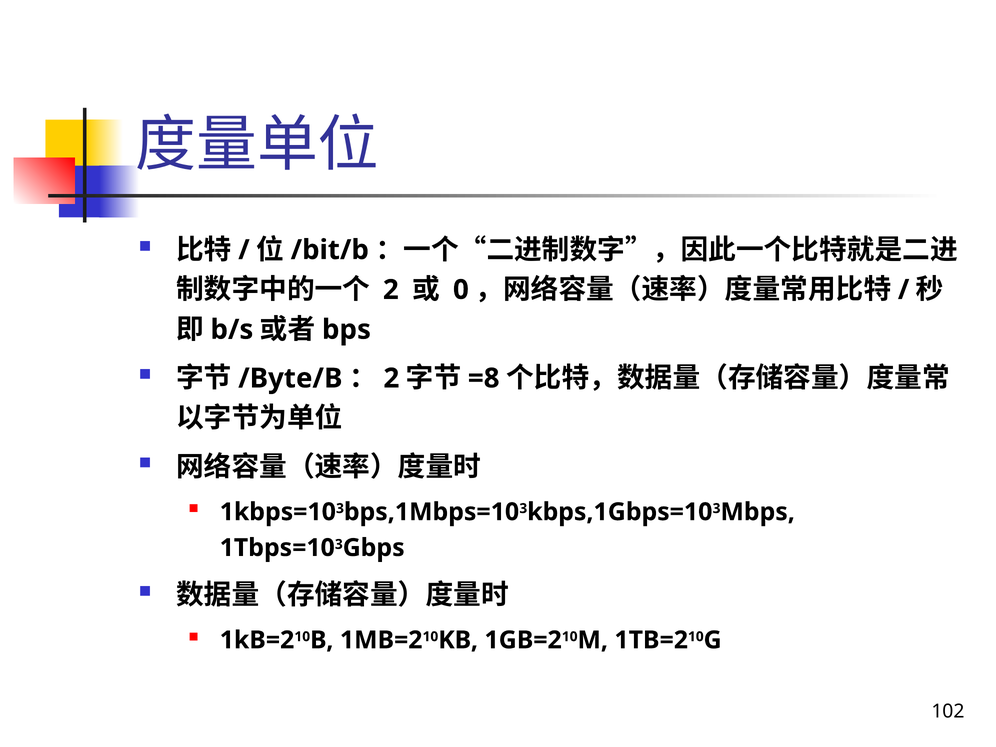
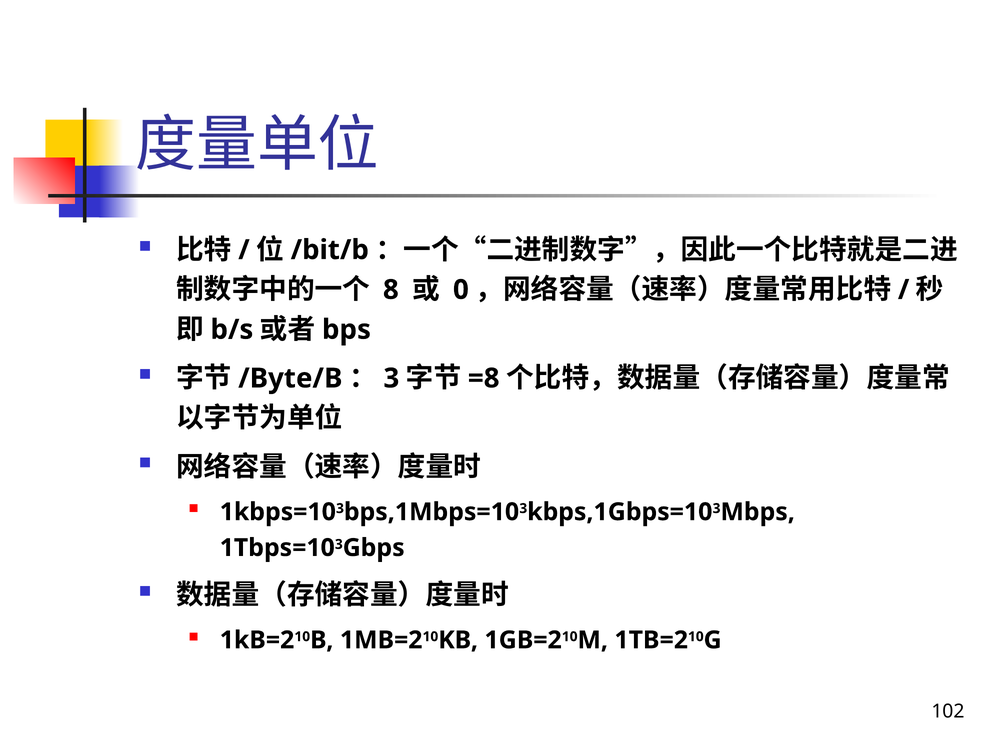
2 at (391, 290): 2 -> 8
2 at (391, 378): 2 -> 3
